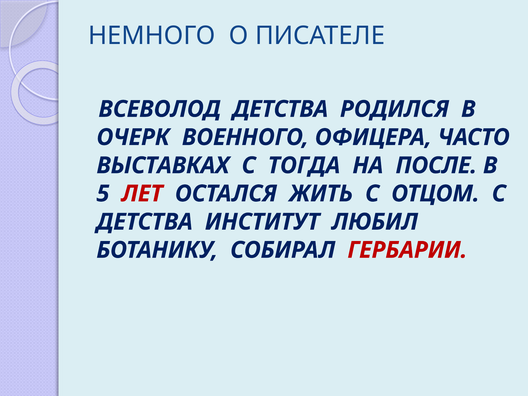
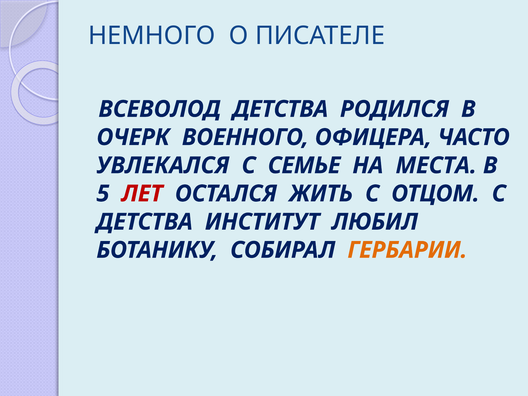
ВЫСТАВКАХ: ВЫСТАВКАХ -> УВЛЕКАЛСЯ
ТОГДА: ТОГДА -> СЕМЬЕ
ПОСЛЕ: ПОСЛЕ -> МЕСТА
ГЕРБАРИИ colour: red -> orange
